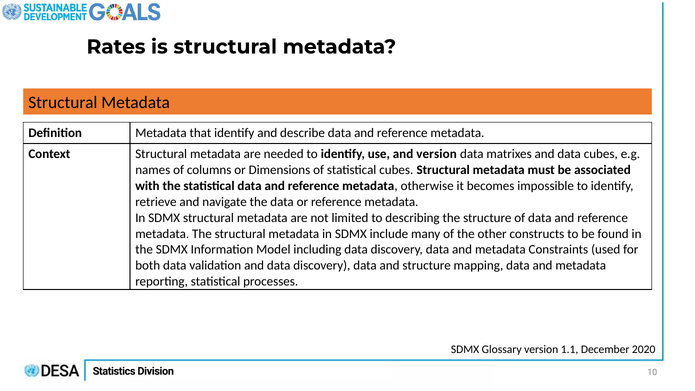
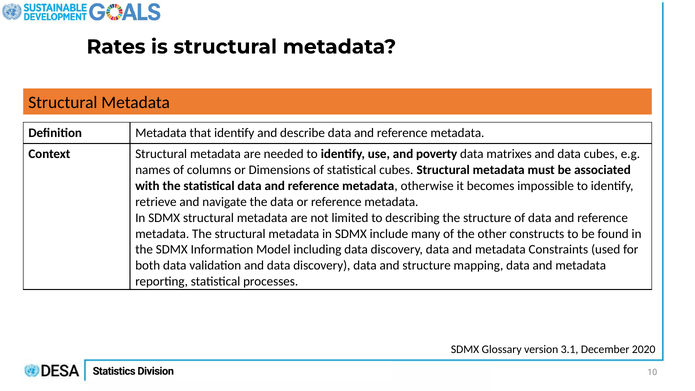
and version: version -> poverty
1.1: 1.1 -> 3.1
